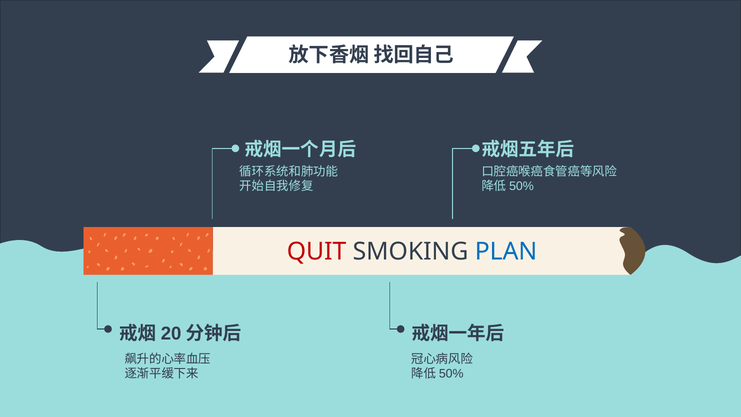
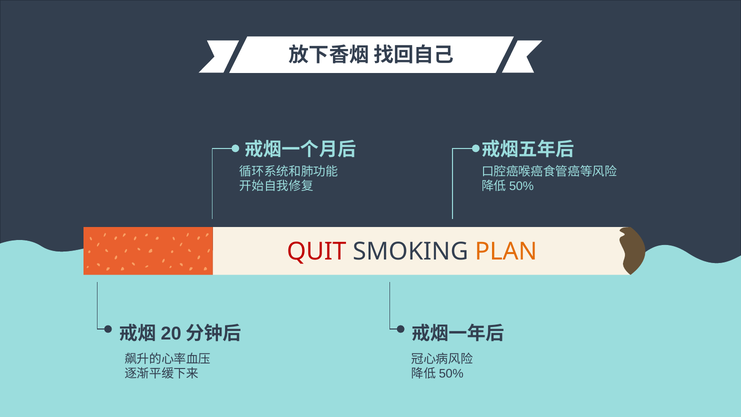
PLAN colour: blue -> orange
